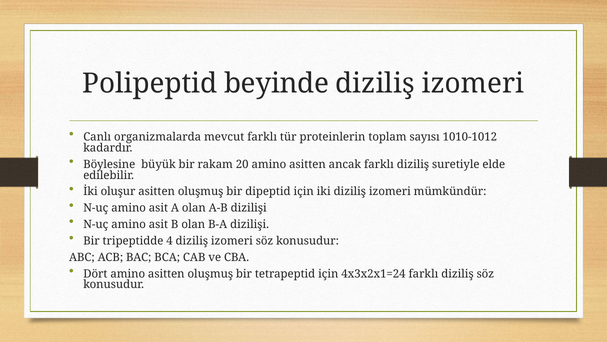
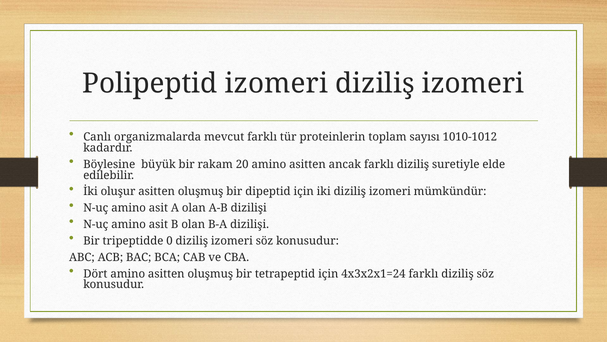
Polipeptid beyinde: beyinde -> izomeri
4: 4 -> 0
